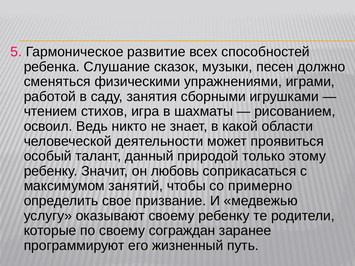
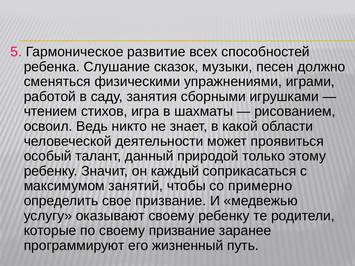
любовь: любовь -> каждый
своему сограждан: сограждан -> призвание
